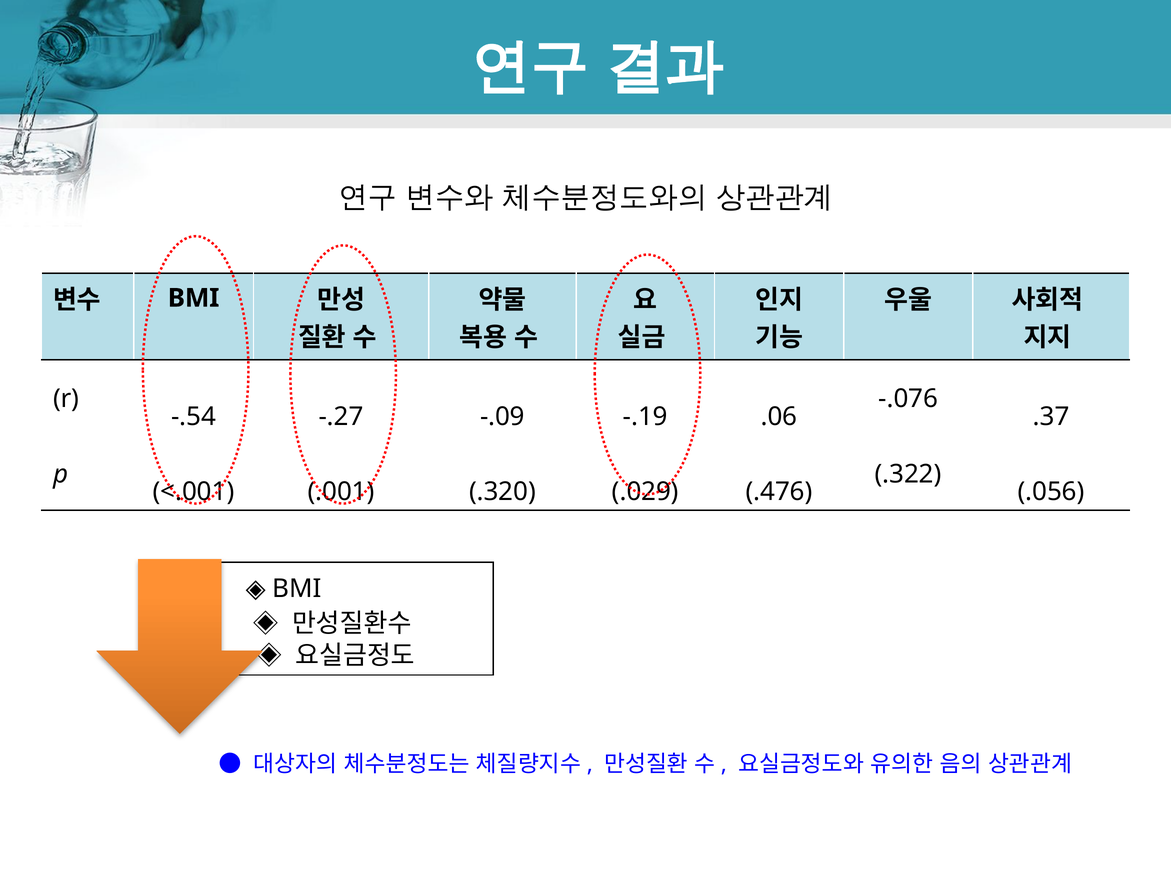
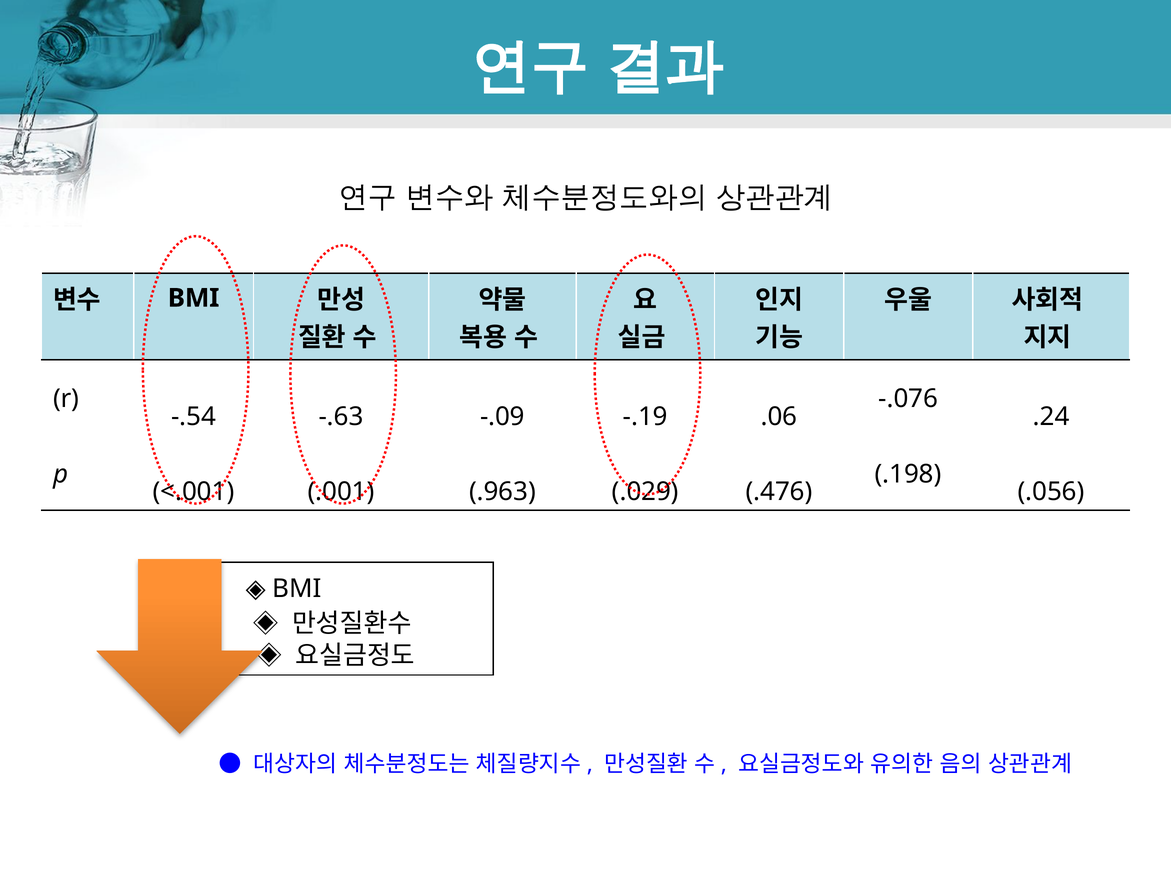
-.27: -.27 -> -.63
.37: .37 -> .24
.322: .322 -> .198
.320: .320 -> .963
